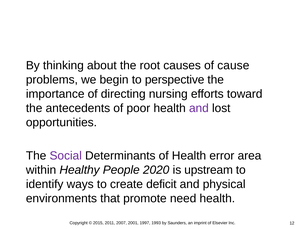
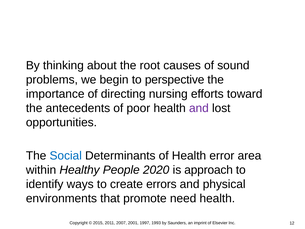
cause: cause -> sound
Social colour: purple -> blue
upstream: upstream -> approach
deficit: deficit -> errors
